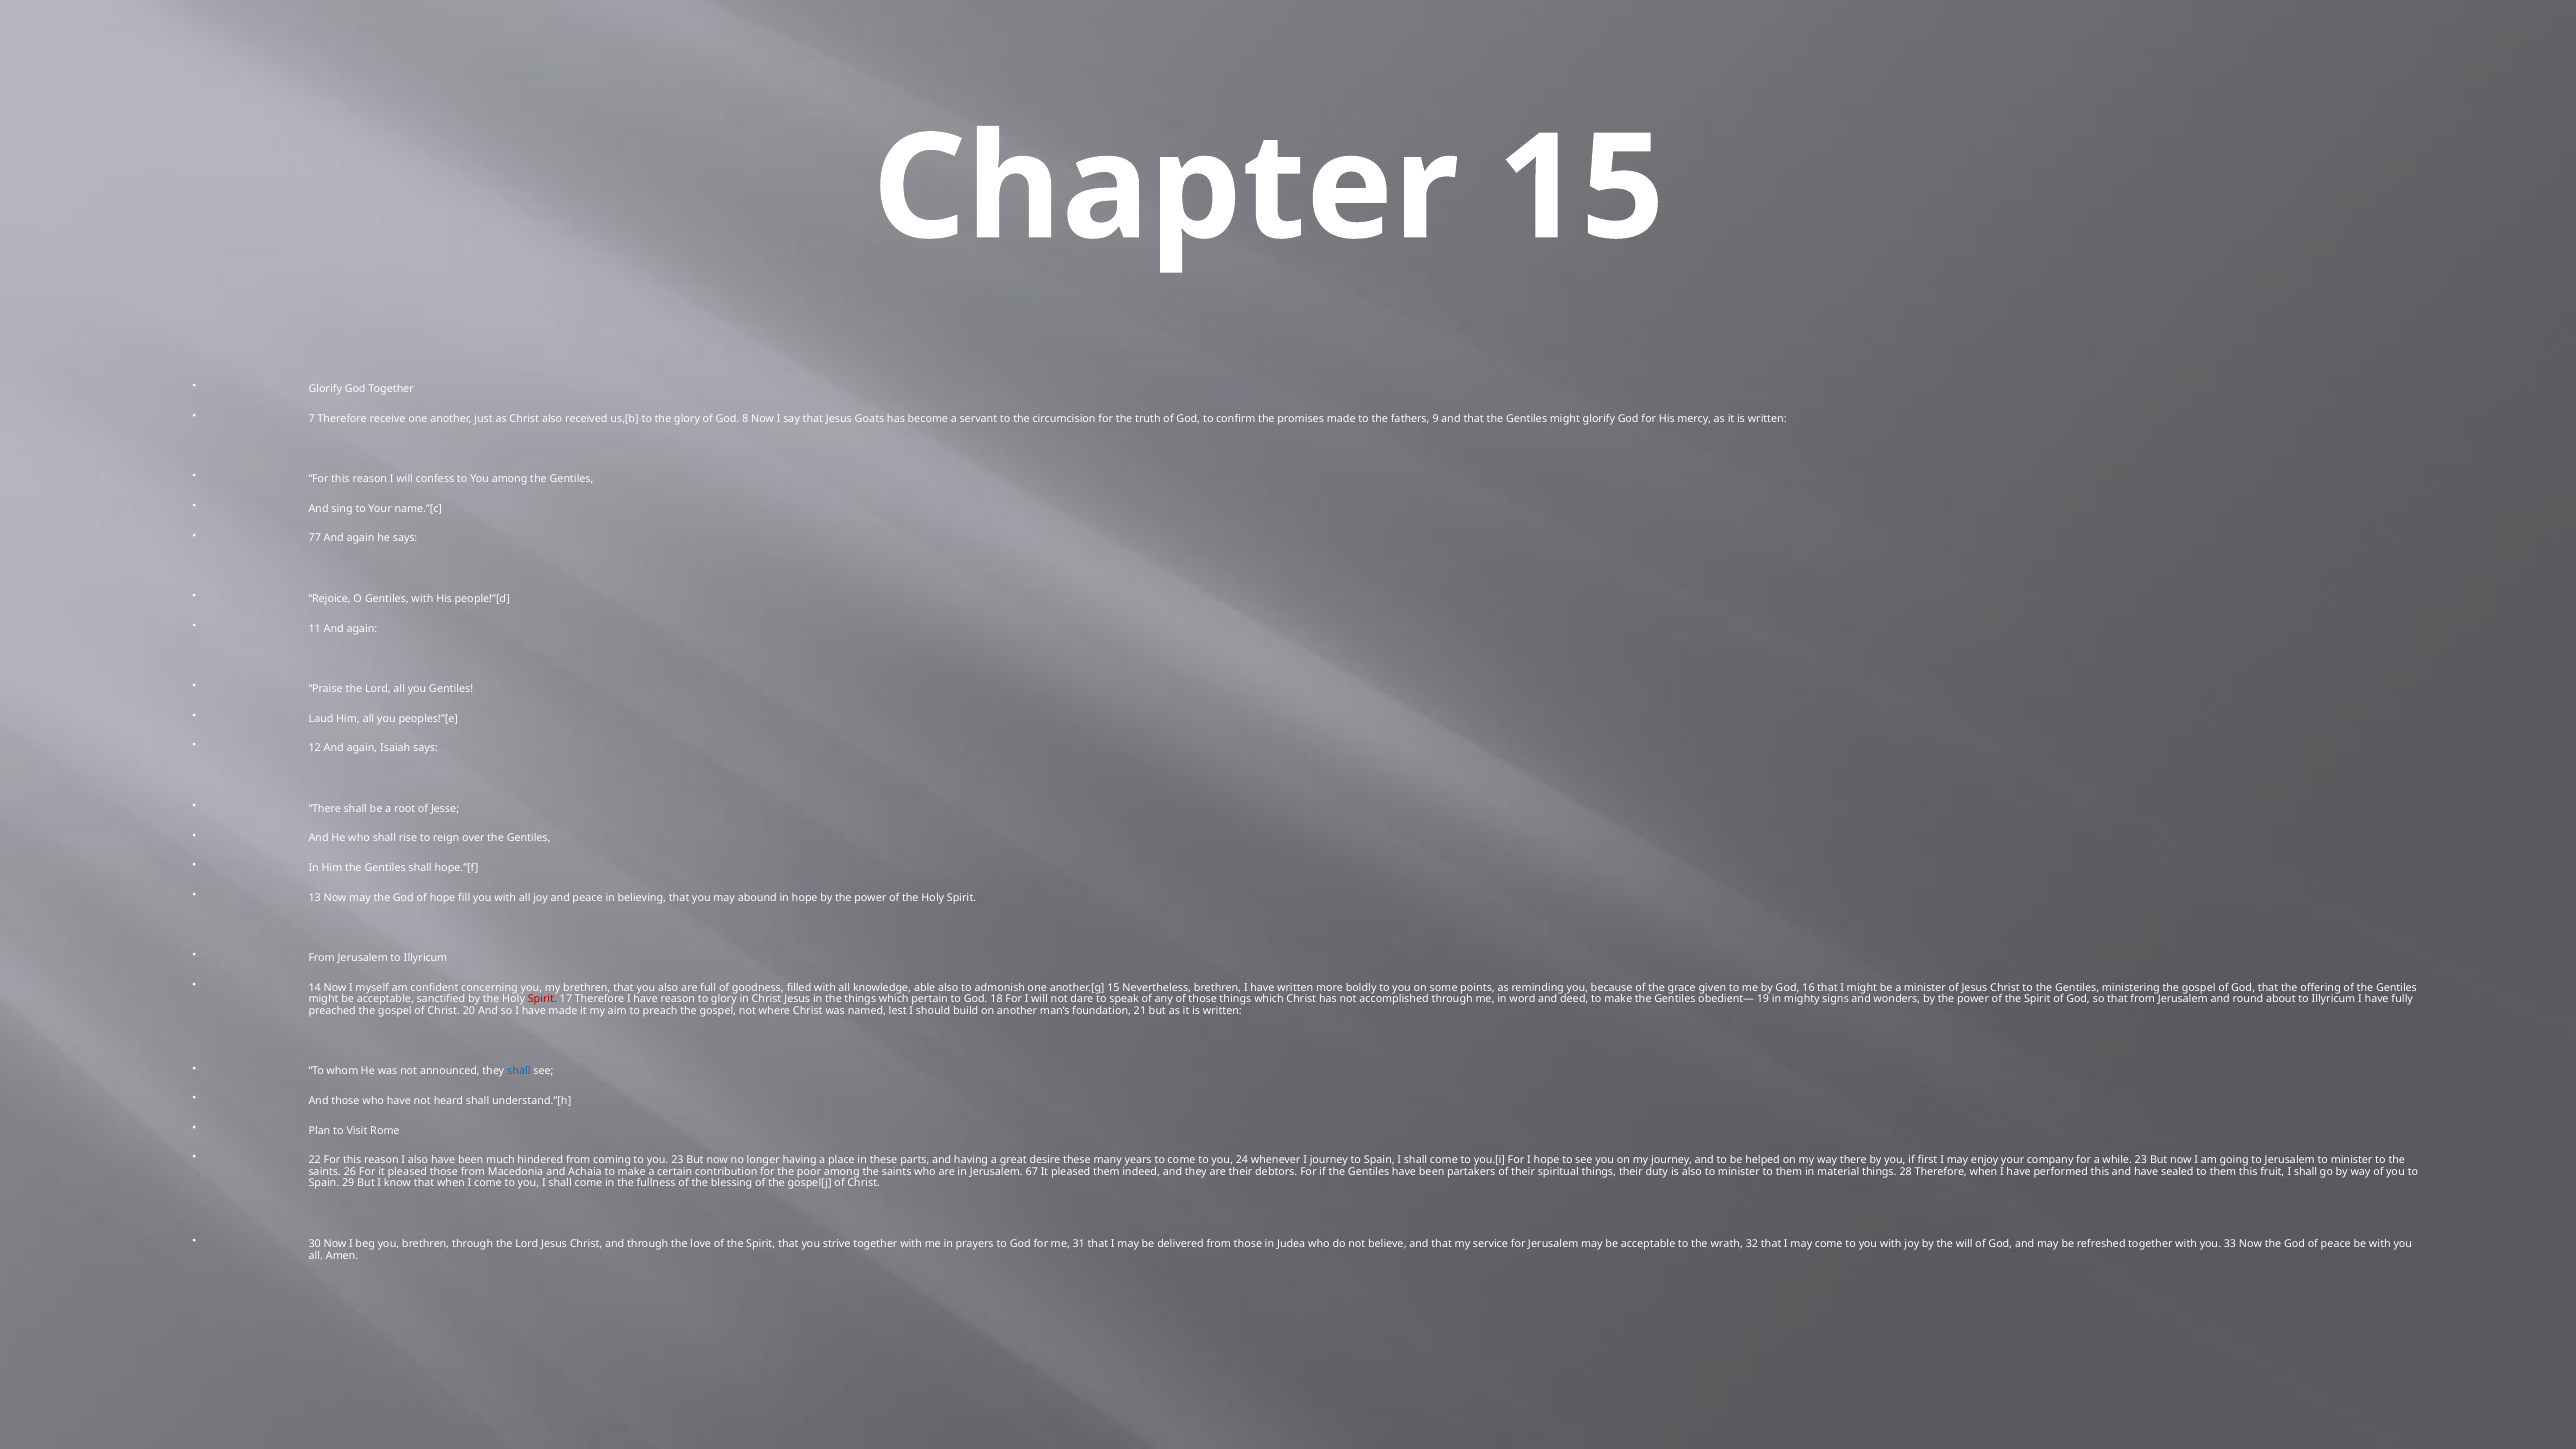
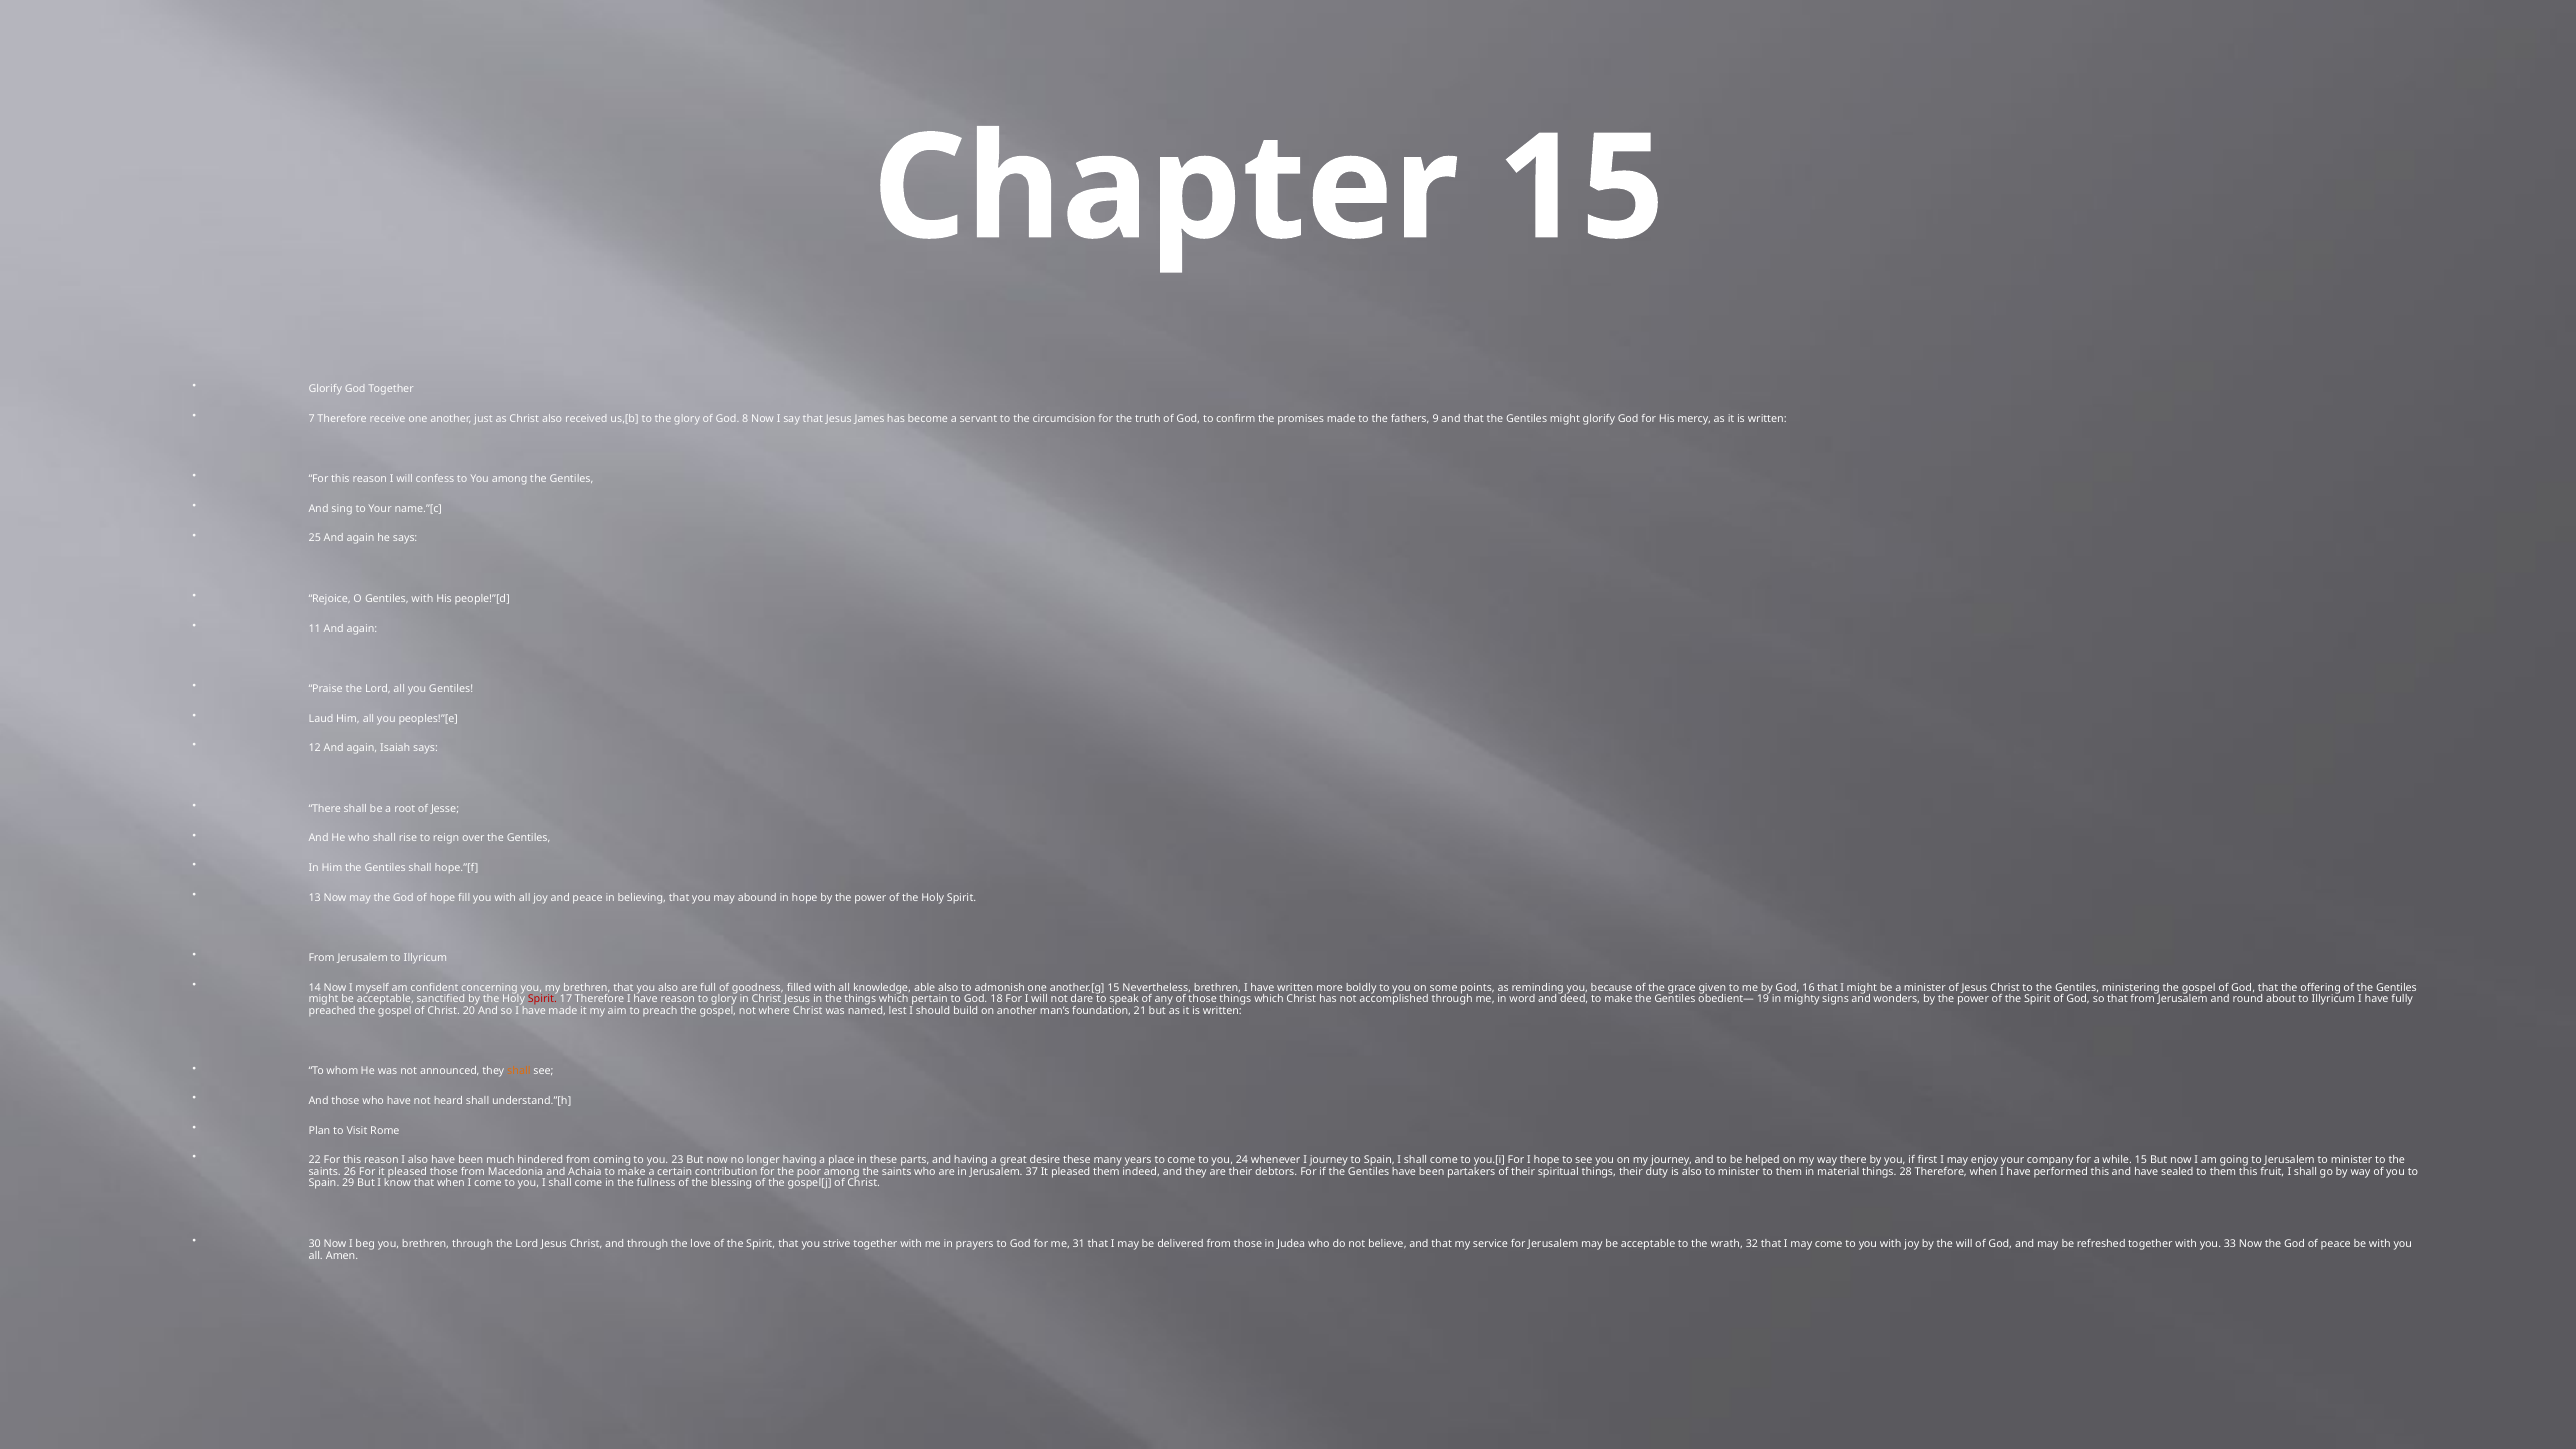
Goats: Goats -> James
77: 77 -> 25
shall at (519, 1071) colour: blue -> orange
while 23: 23 -> 15
67: 67 -> 37
